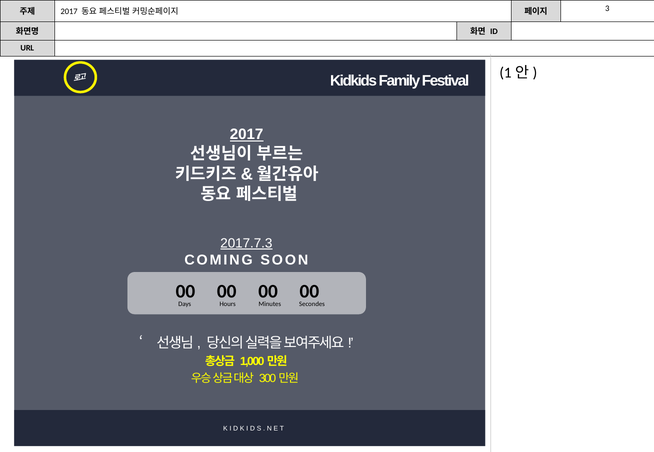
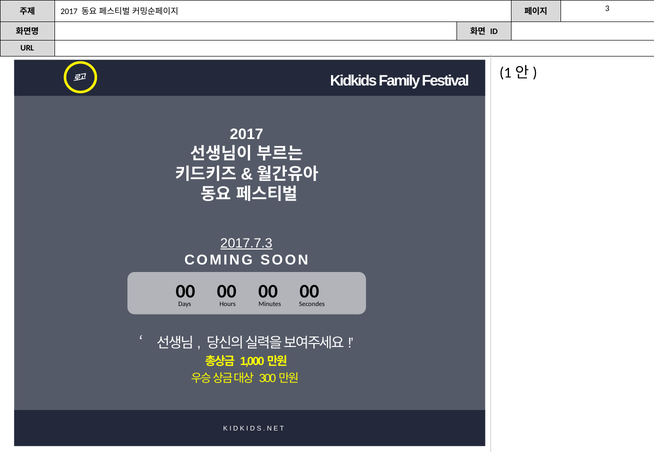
2017 at (247, 135) underline: present -> none
